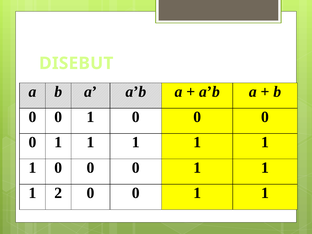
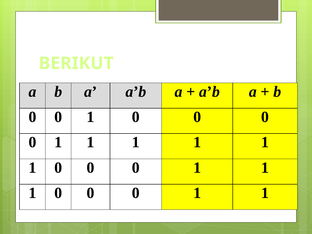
DISEBUT: DISEBUT -> BERIKUT
2 at (58, 193): 2 -> 0
